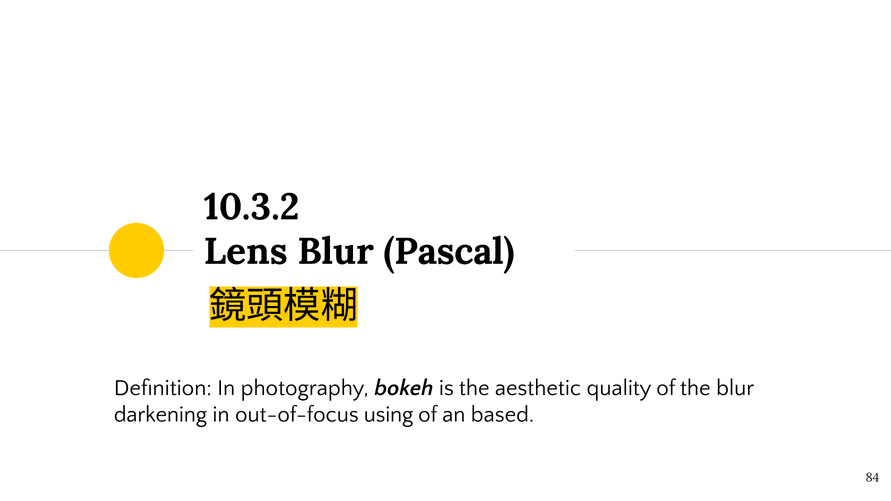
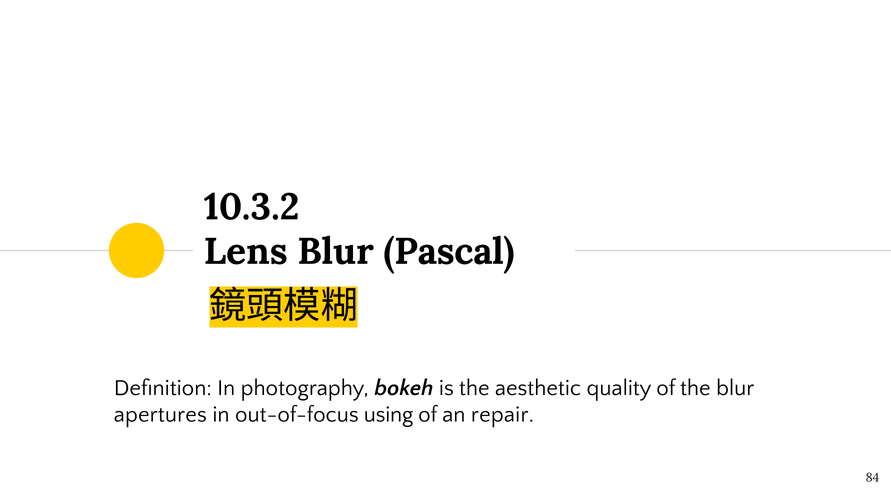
darkening: darkening -> apertures
based: based -> repair
